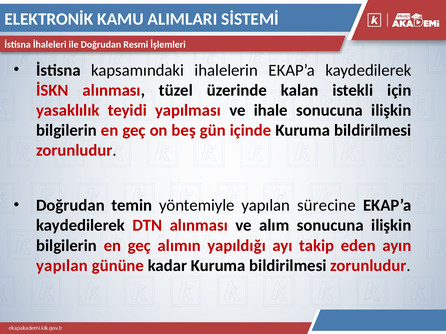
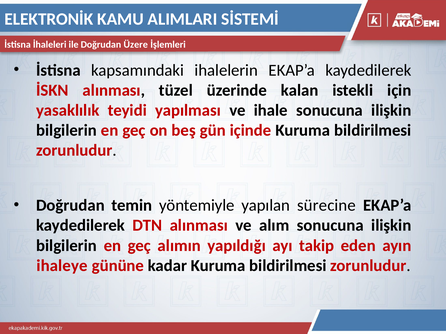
Resmi: Resmi -> Üzere
yapılan at (62, 266): yapılan -> ihaleye
